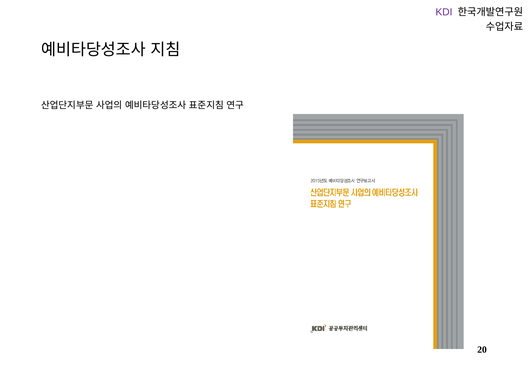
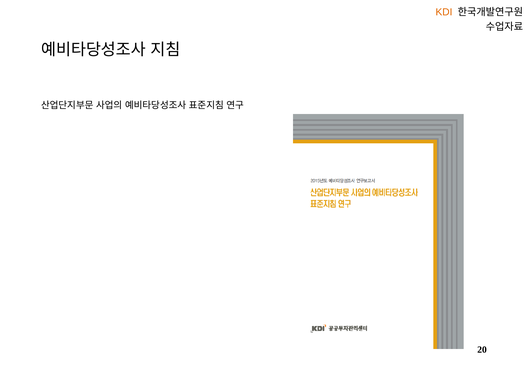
KDI colour: purple -> orange
